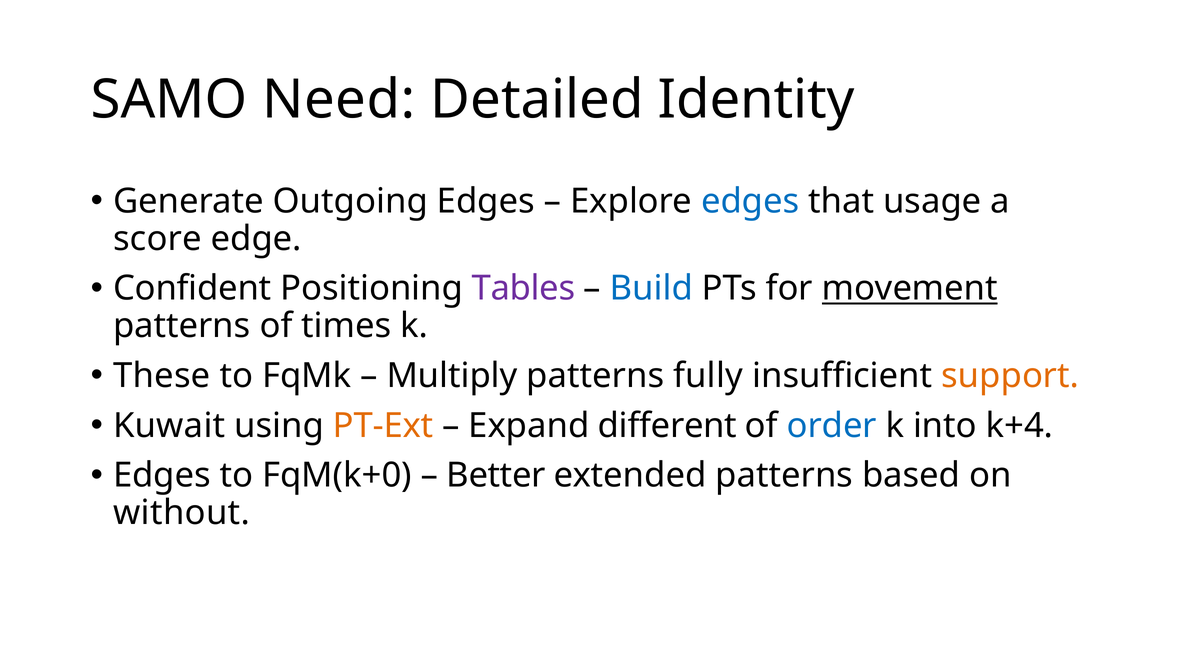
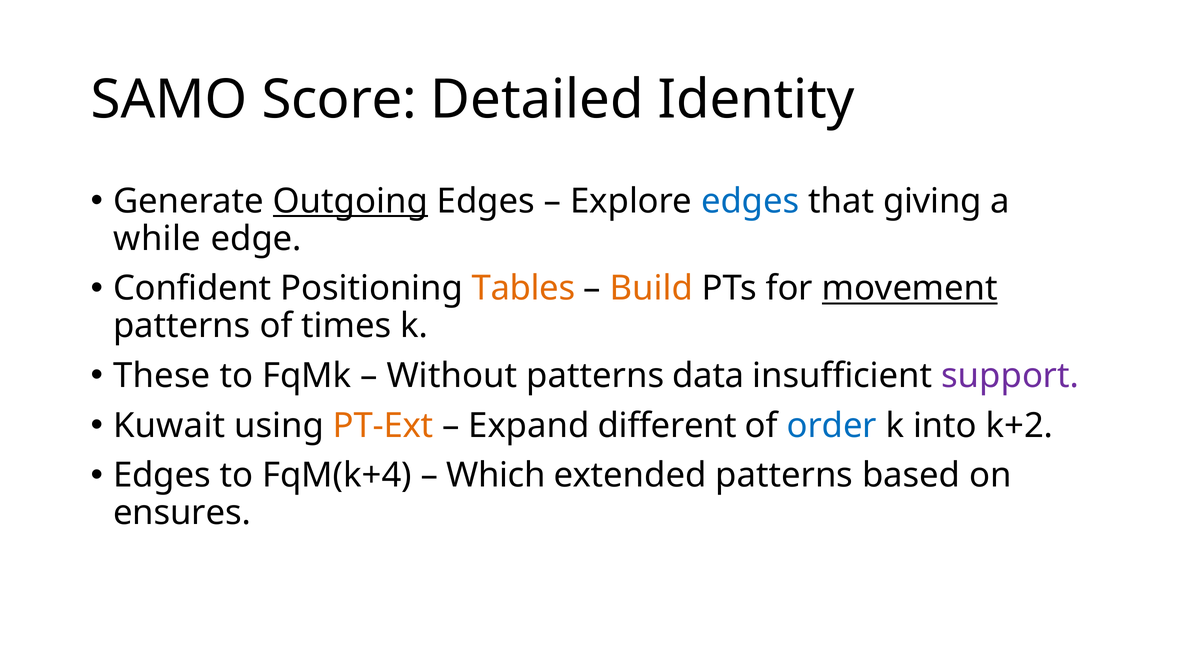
Need: Need -> Score
Outgoing underline: none -> present
usage: usage -> giving
score: score -> while
Tables colour: purple -> orange
Build colour: blue -> orange
Multiply: Multiply -> Without
fully: fully -> data
support colour: orange -> purple
k+4: k+4 -> k+2
FqM(k+0: FqM(k+0 -> FqM(k+4
Better: Better -> Which
without: without -> ensures
